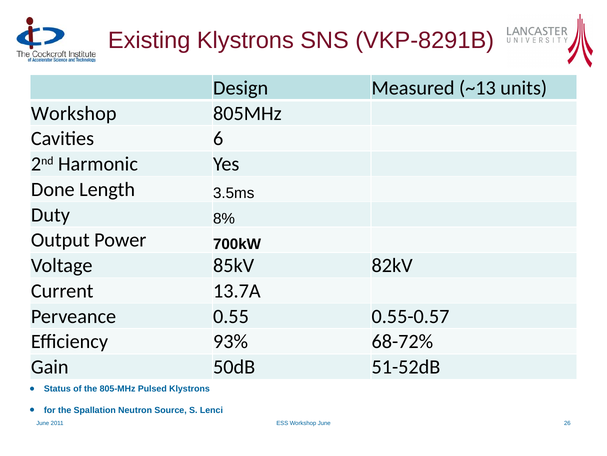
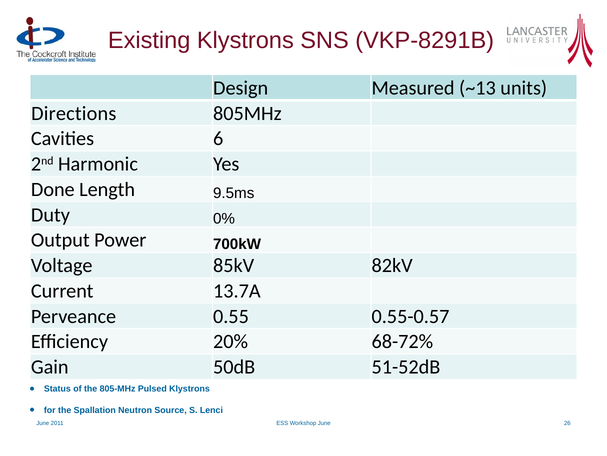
Workshop at (74, 113): Workshop -> Directions
3.5ms: 3.5ms -> 9.5ms
8%: 8% -> 0%
93%: 93% -> 20%
